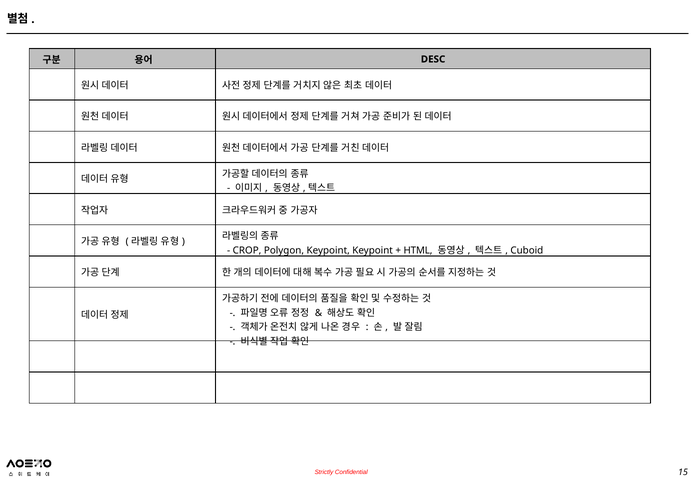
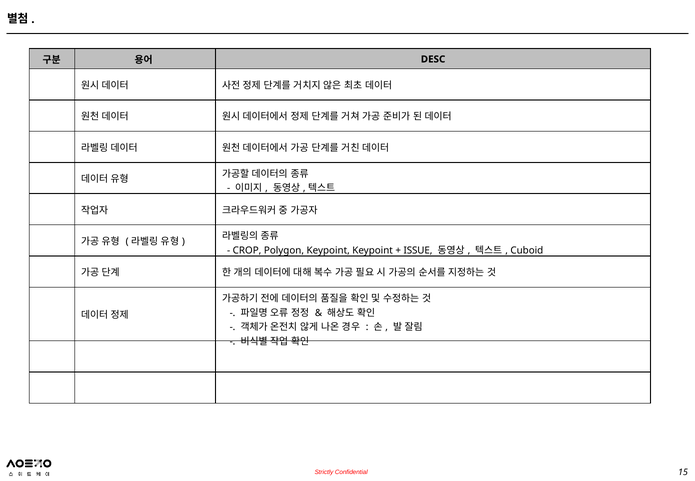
HTML: HTML -> ISSUE
